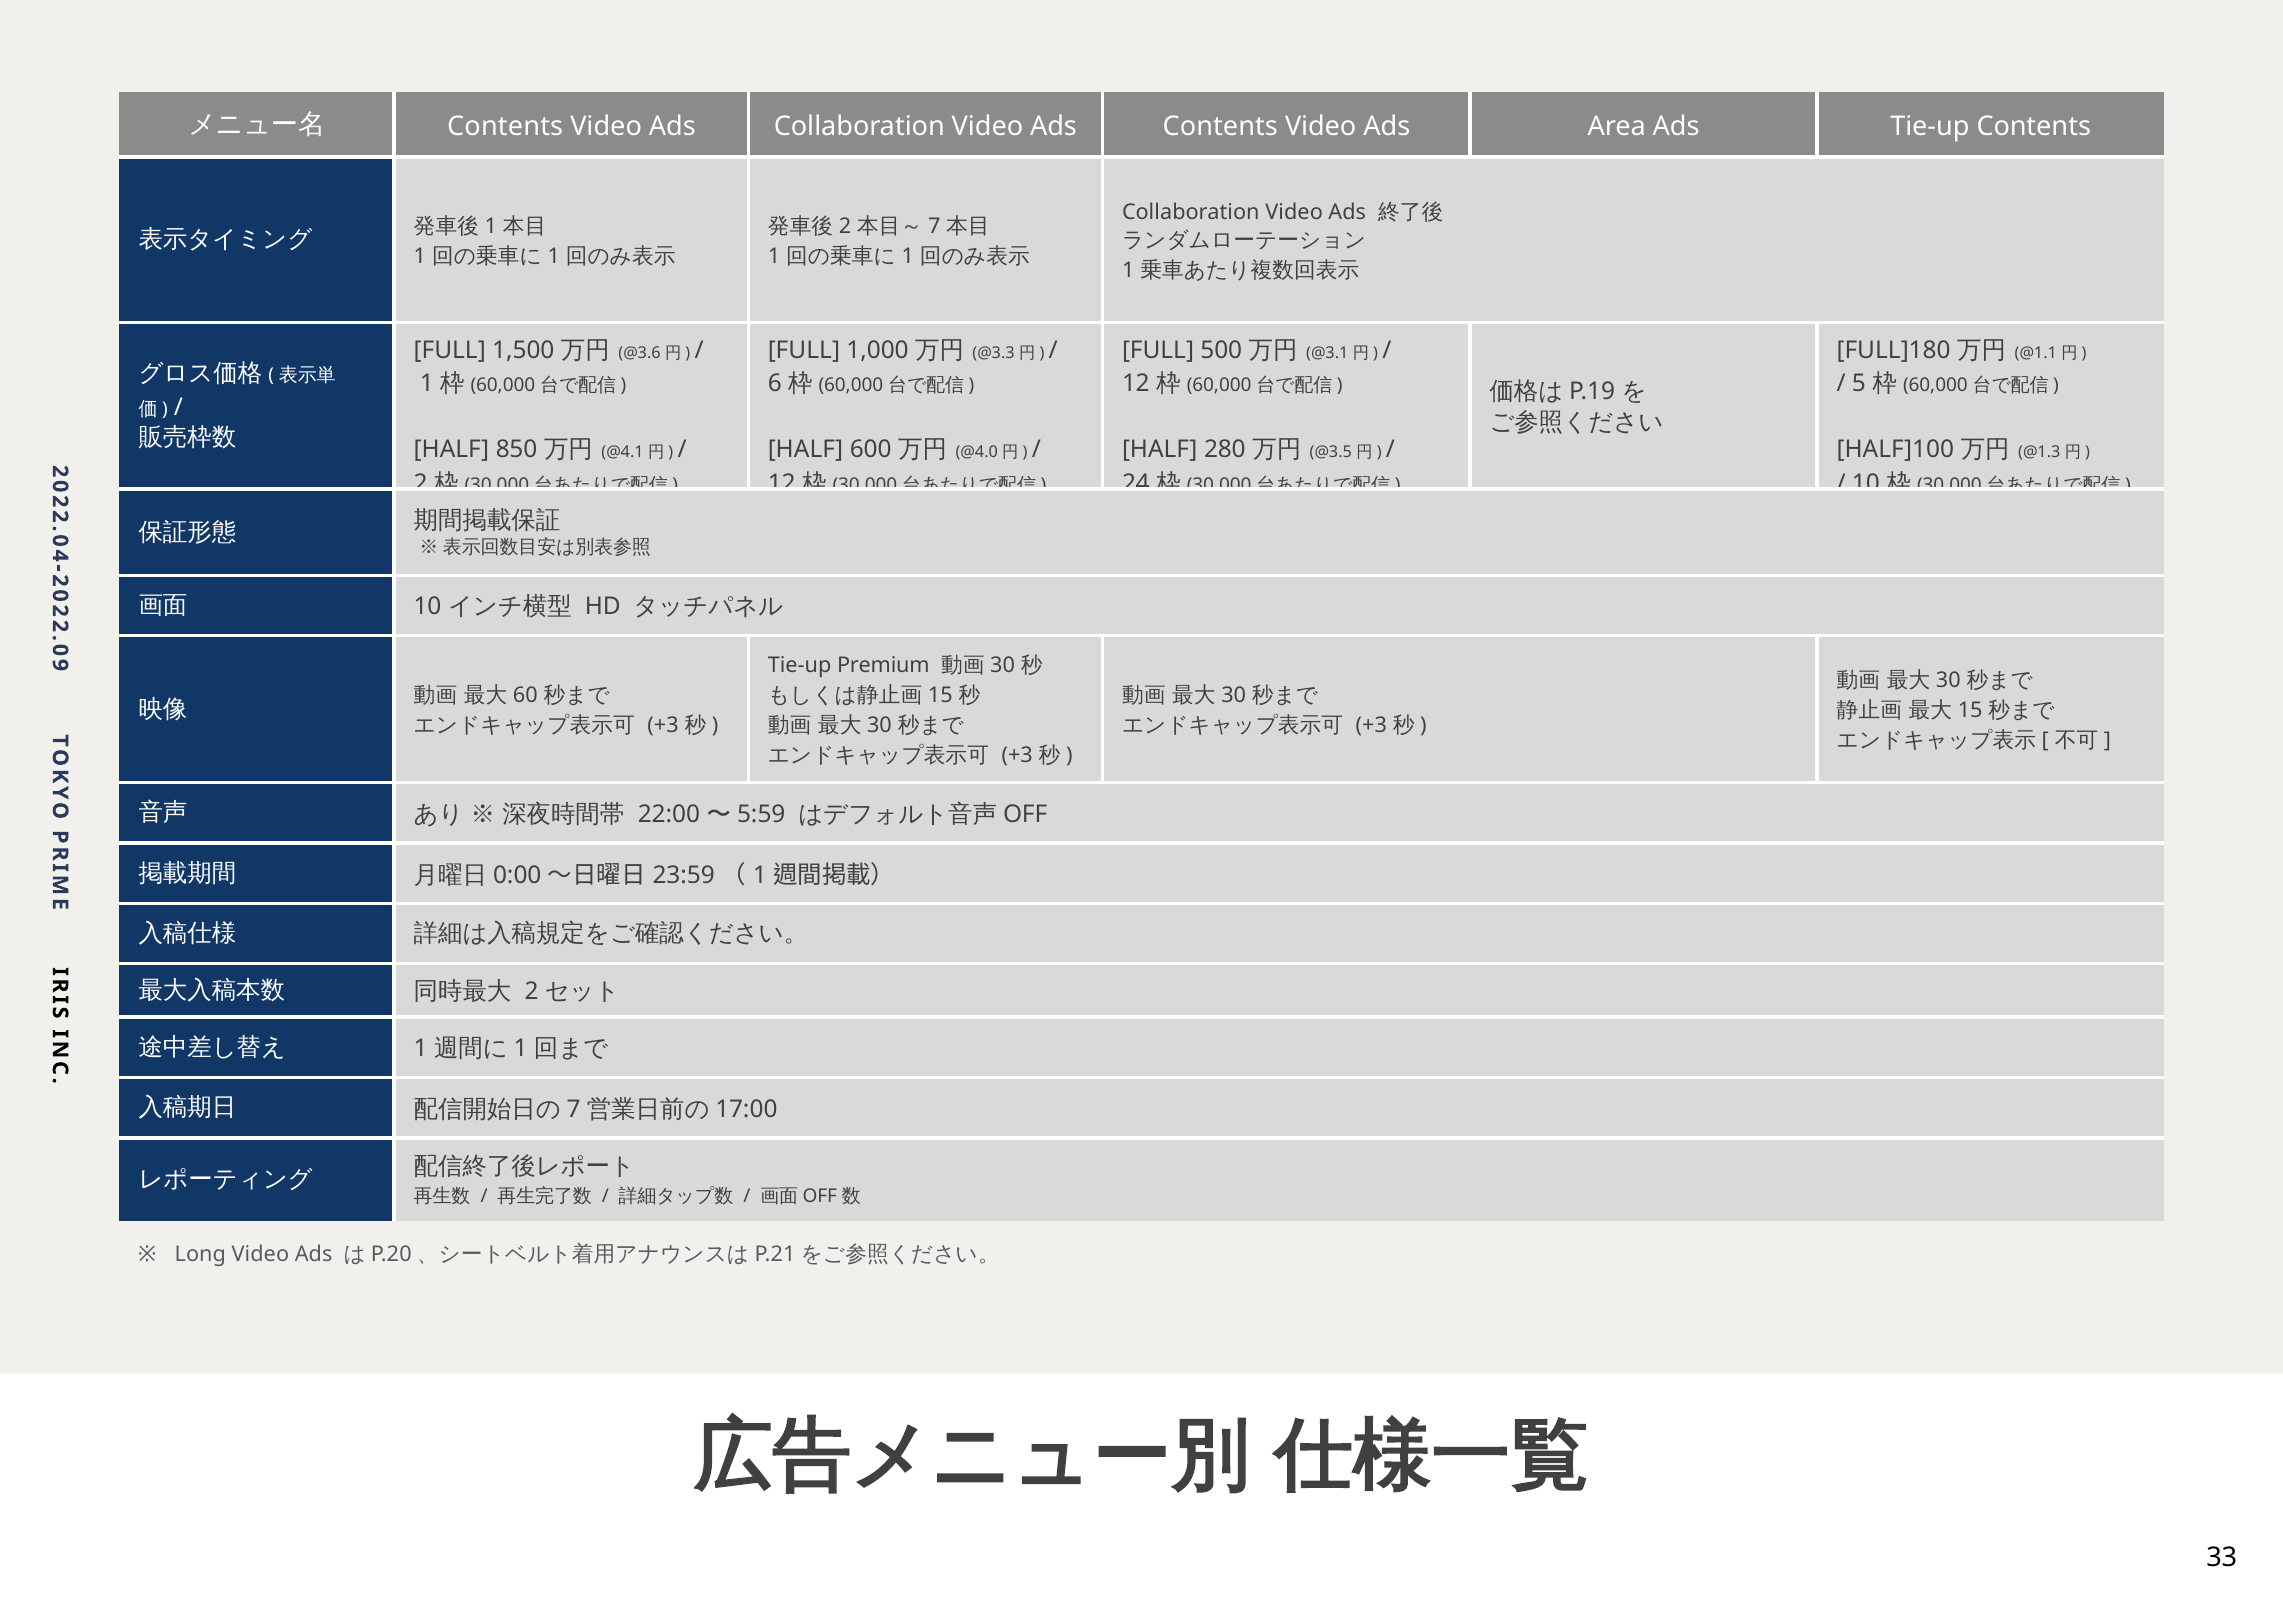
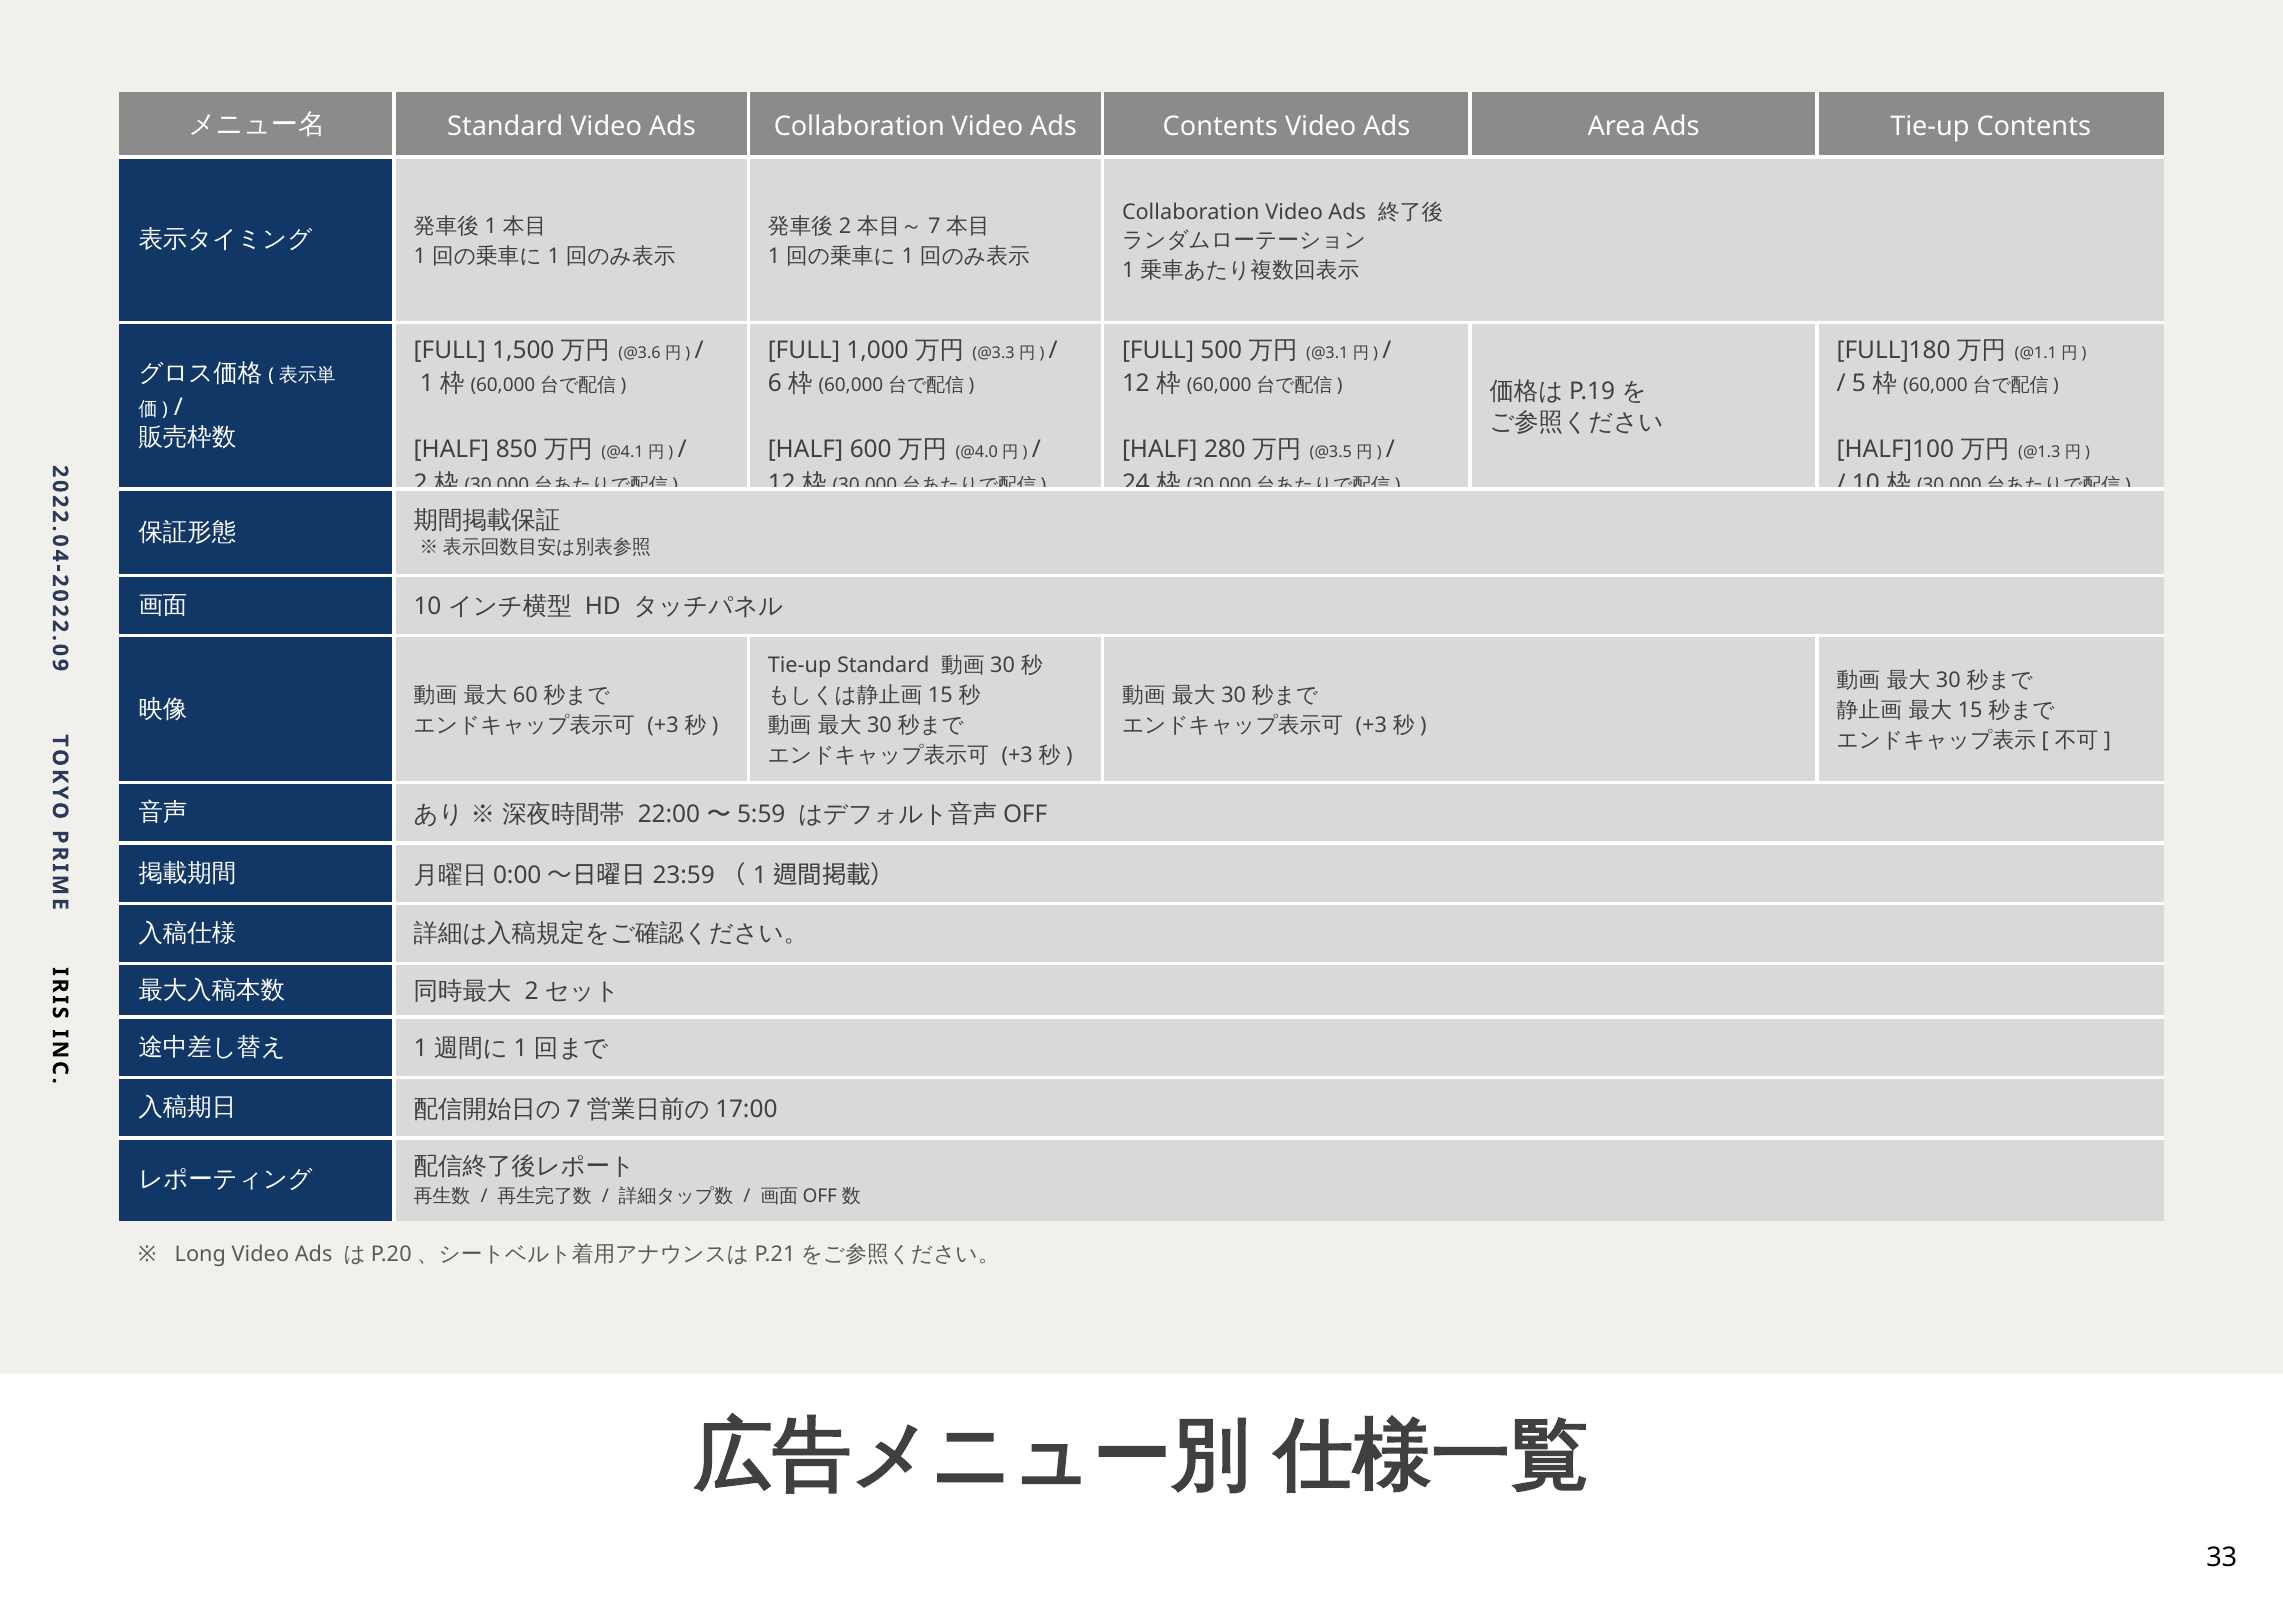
Contents at (505, 126): Contents -> Standard
Tie-up Premium: Premium -> Standard
